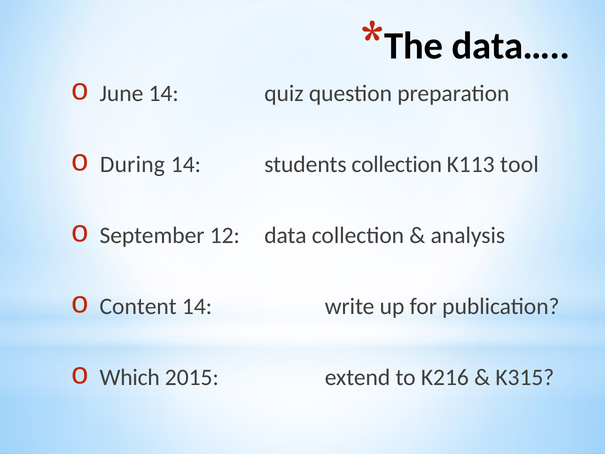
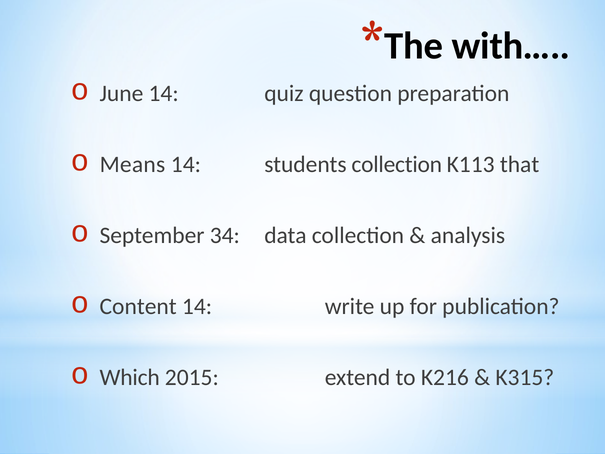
data…: data… -> with…
During: During -> Means
tool: tool -> that
12: 12 -> 34
